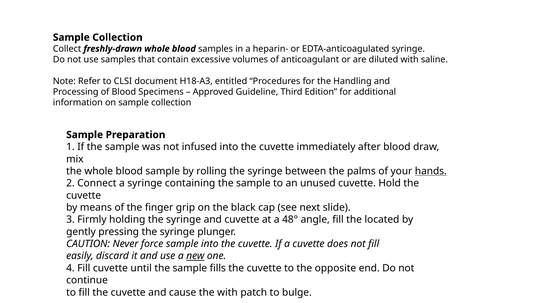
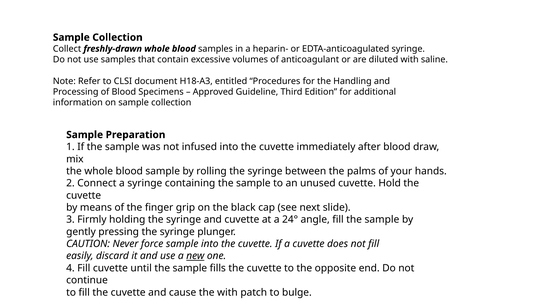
hands underline: present -> none
48°: 48° -> 24°
fill the located: located -> sample
